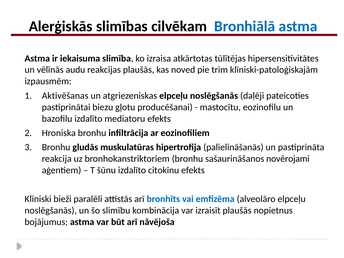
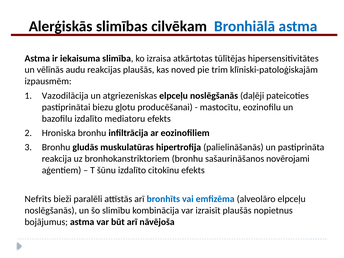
Aktivēšanas: Aktivēšanas -> Vazodilācija
Klīniski: Klīniski -> Nefrīts
